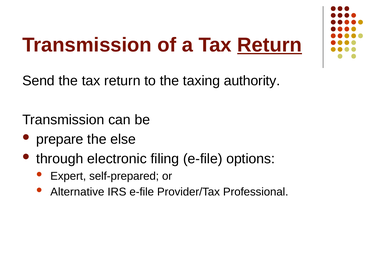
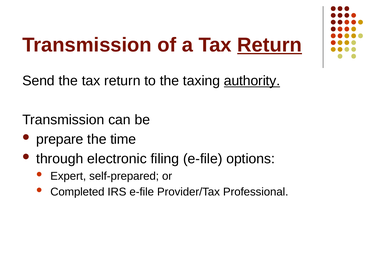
authority underline: none -> present
else: else -> time
Alternative: Alternative -> Completed
